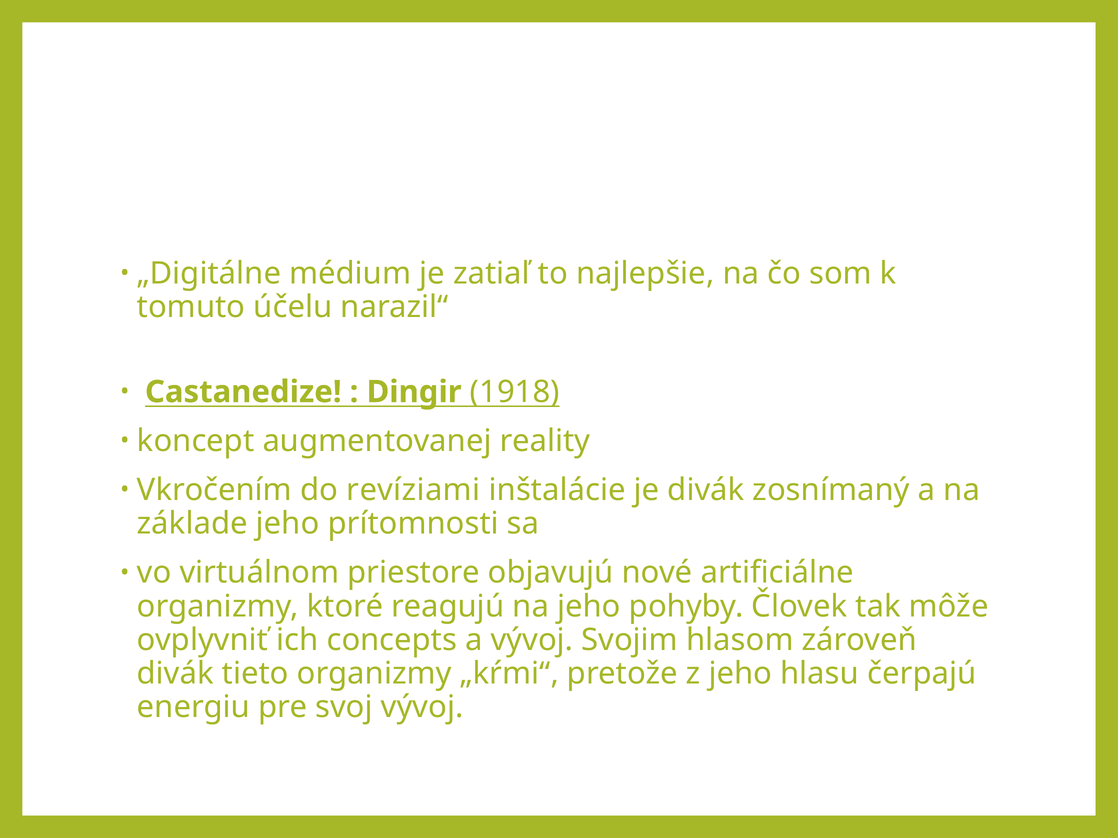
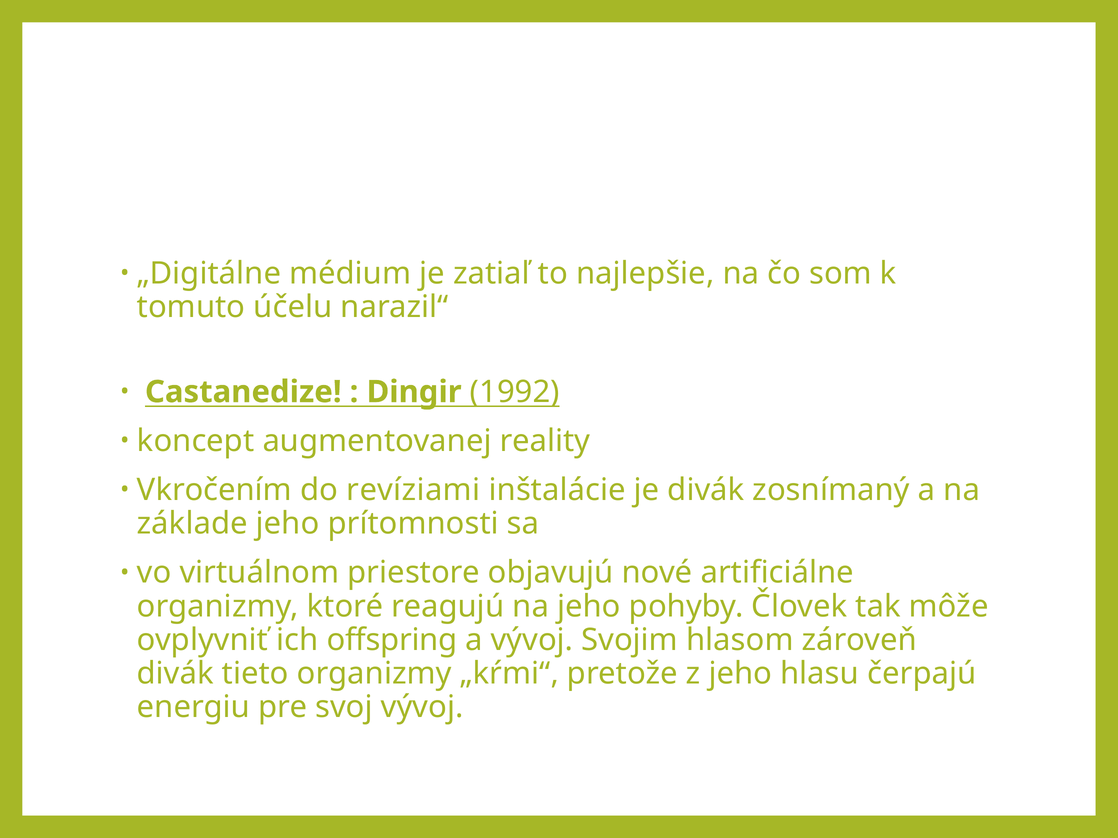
1918: 1918 -> 1992
concepts: concepts -> offspring
